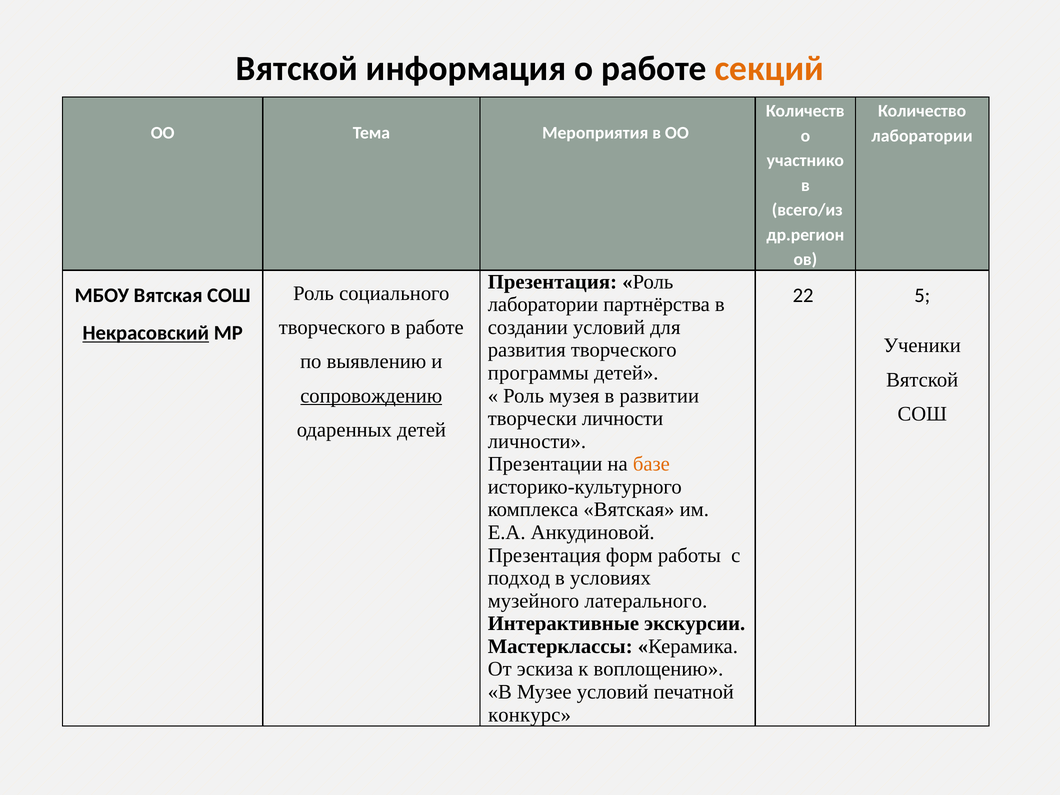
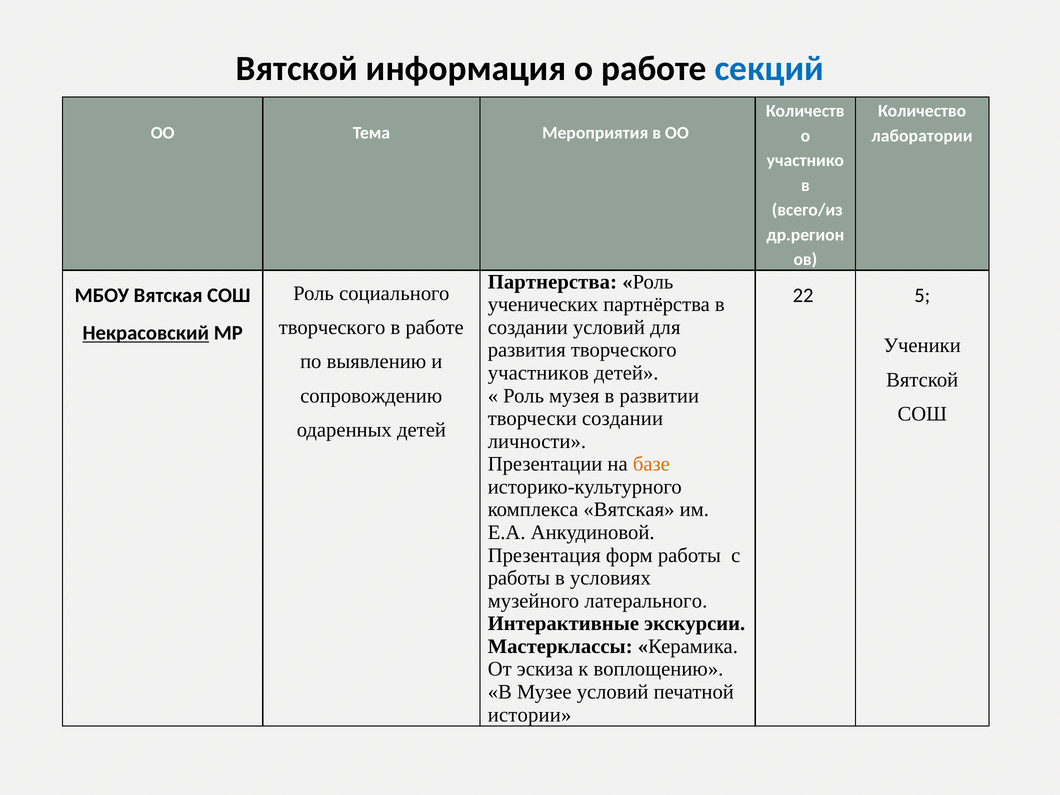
секций colour: orange -> blue
Презентация at (552, 282): Презентация -> Партнерства
лаборатории at (543, 305): лаборатории -> ученических
программы: программы -> участников
сопровождению underline: present -> none
творчески личности: личности -> создании
подход at (519, 578): подход -> работы
конкурс: конкурс -> истории
